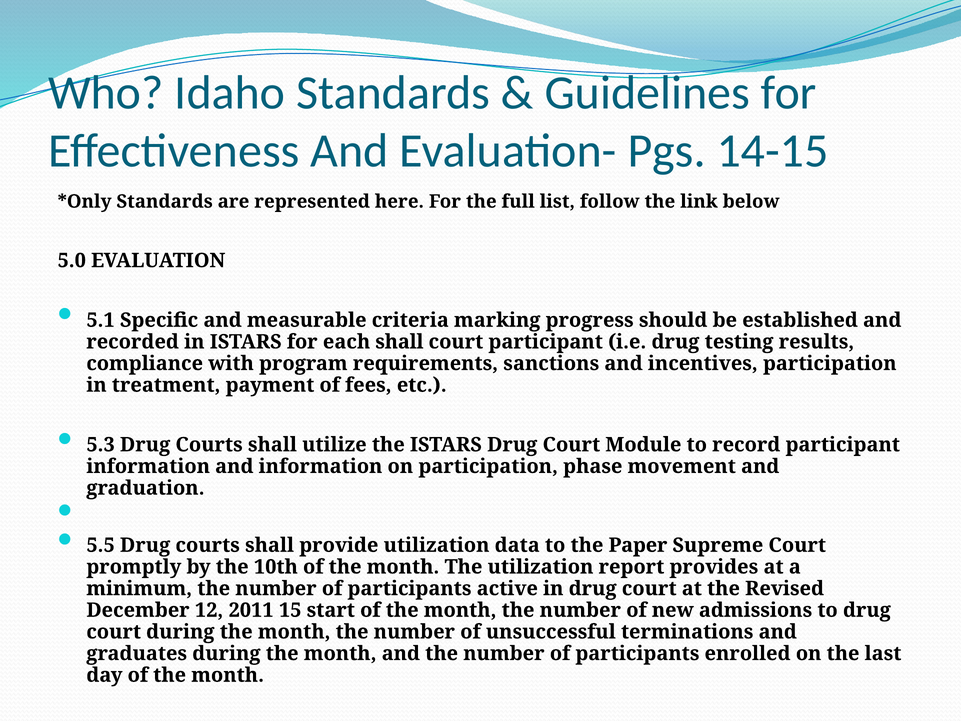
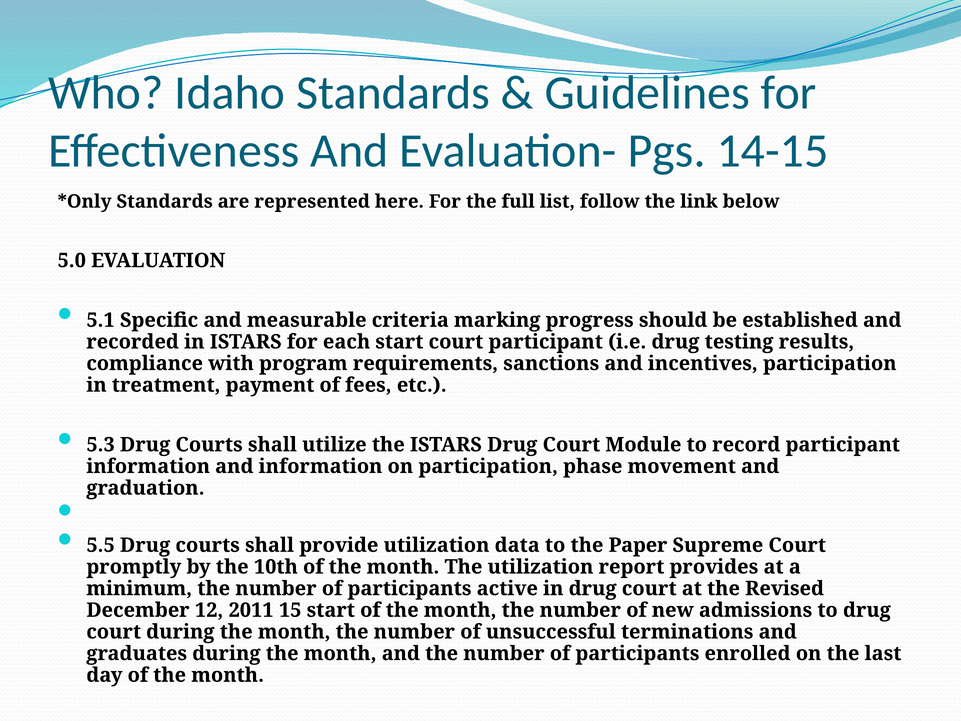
each shall: shall -> start
